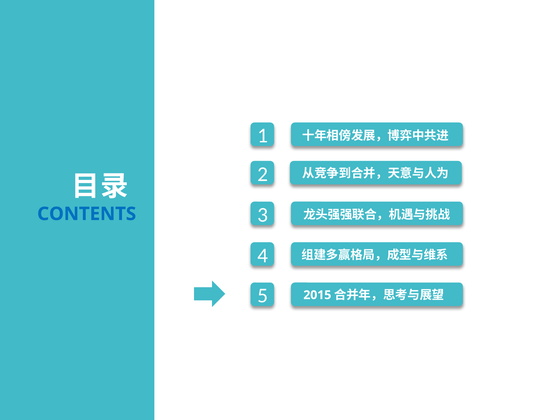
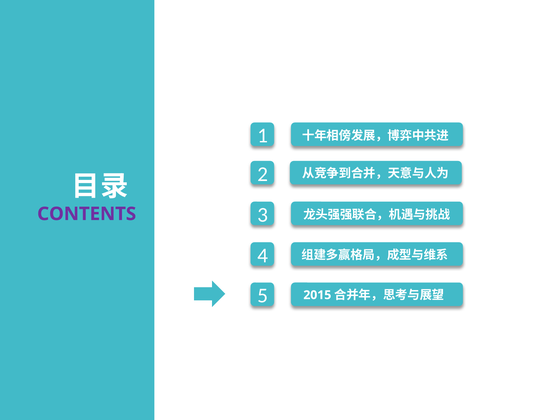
CONTENTS colour: blue -> purple
